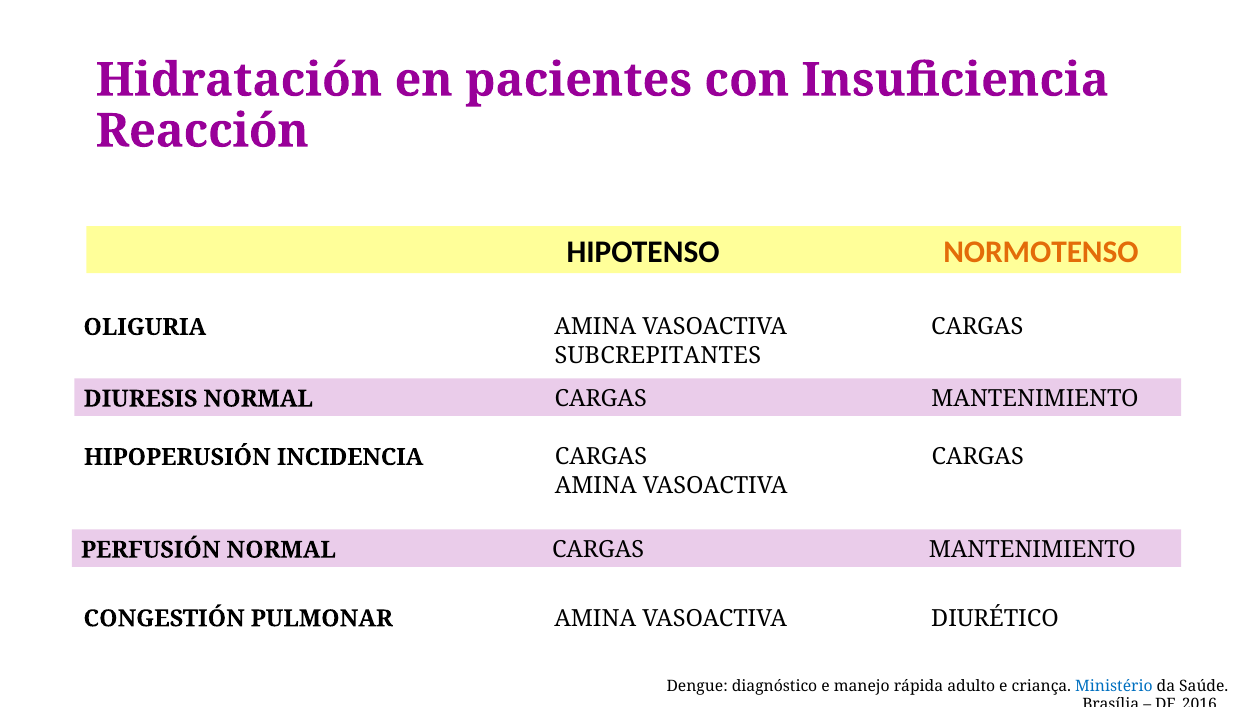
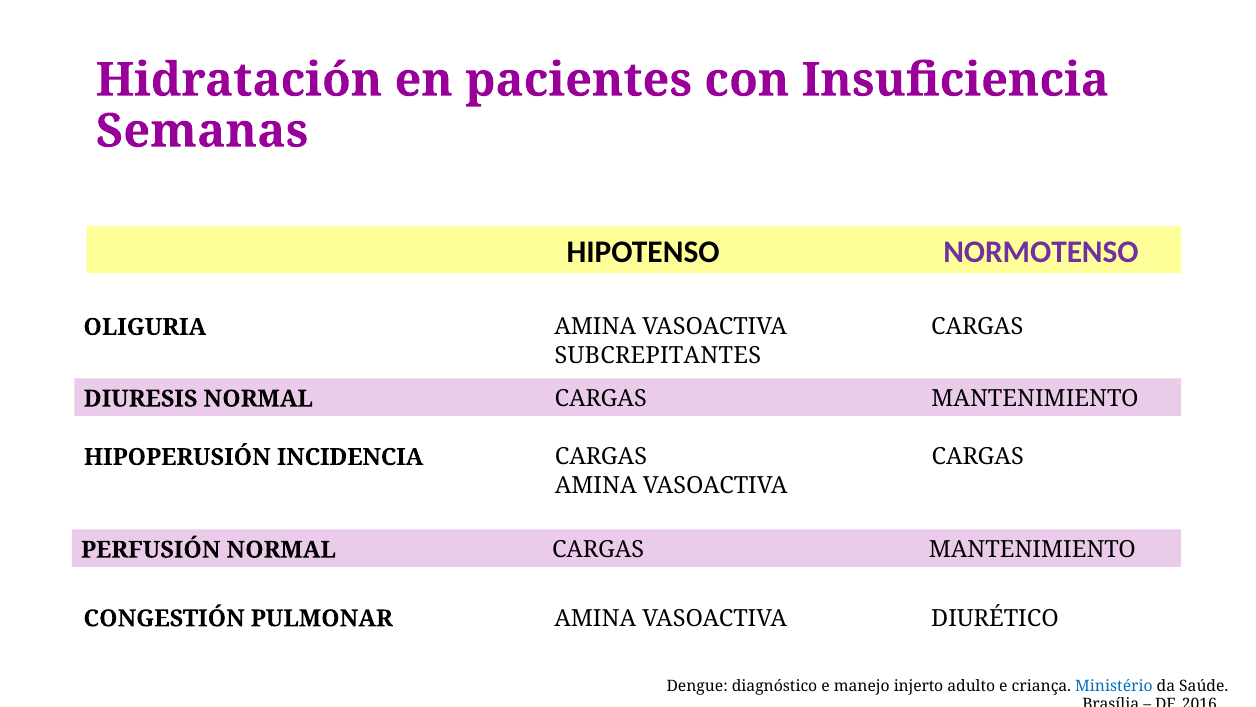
Reacción: Reacción -> Semanas
NORMOTENSO colour: orange -> purple
rápida: rápida -> injerto
